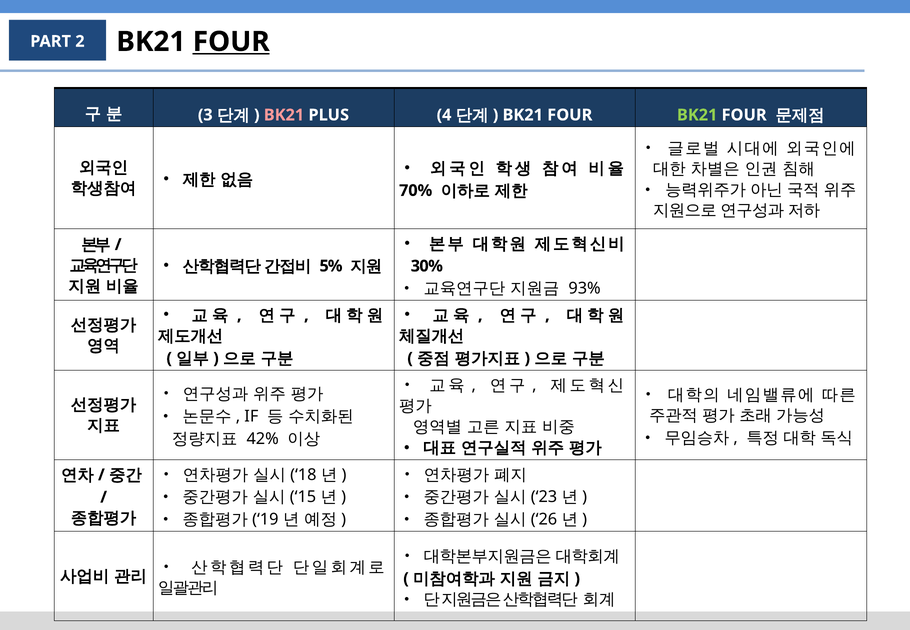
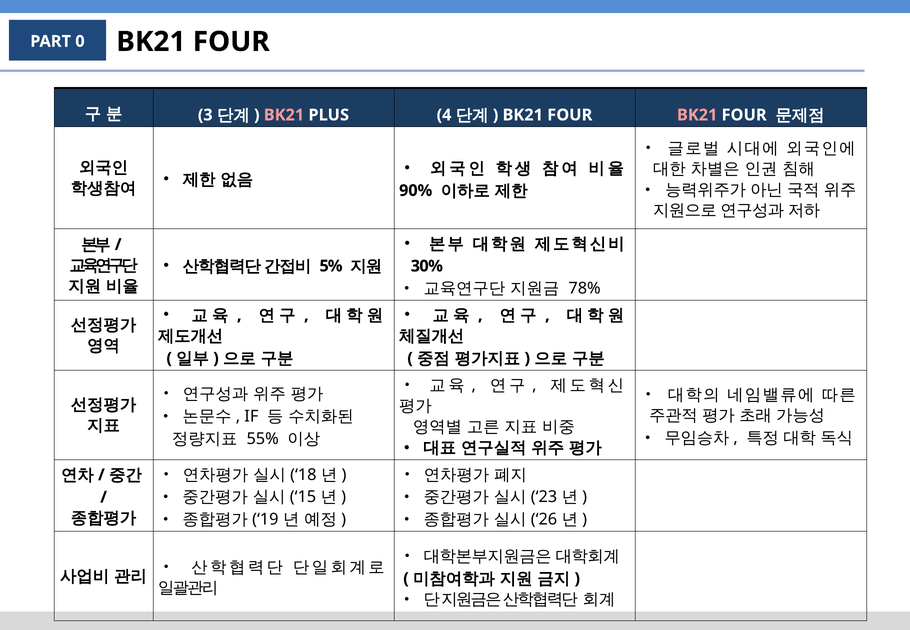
2: 2 -> 0
FOUR at (231, 42) underline: present -> none
BK21 at (697, 115) colour: light green -> pink
70%: 70% -> 90%
93%: 93% -> 78%
42%: 42% -> 55%
